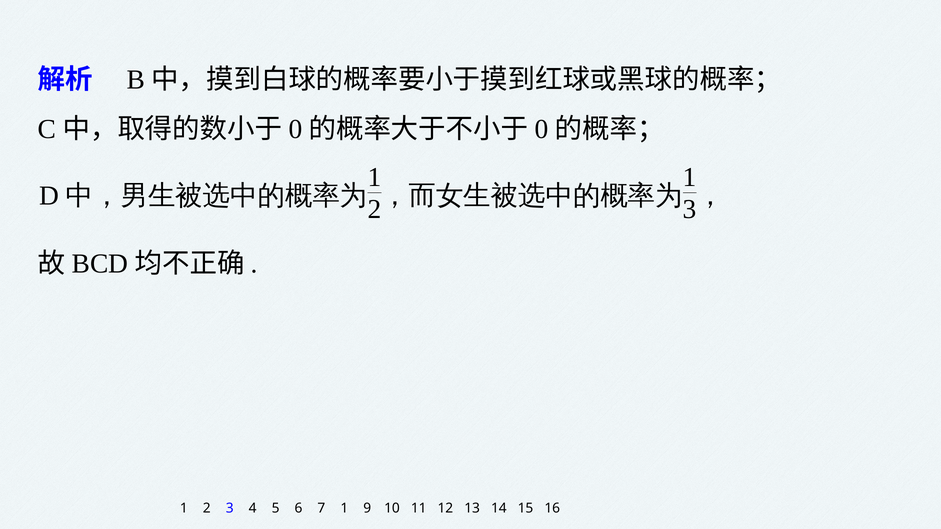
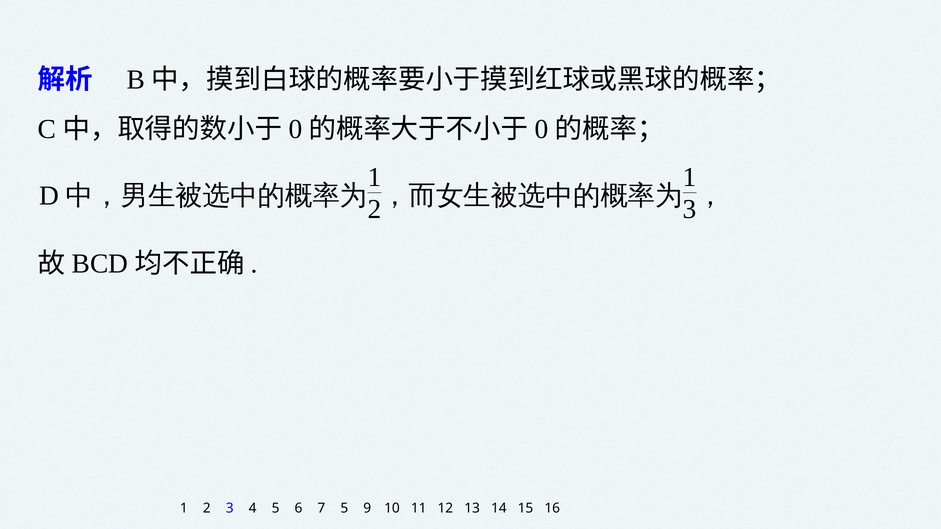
7 1: 1 -> 5
